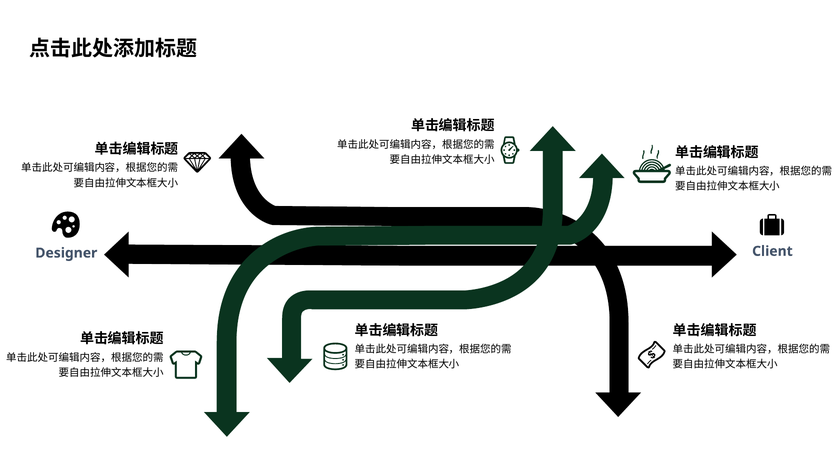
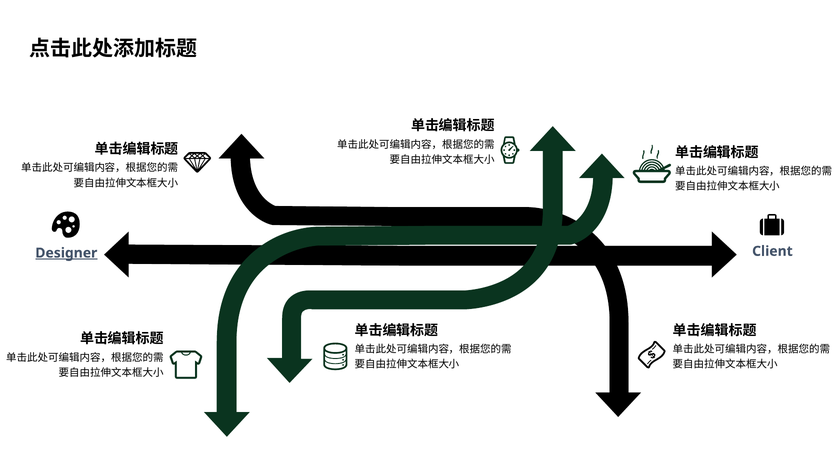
Designer underline: none -> present
